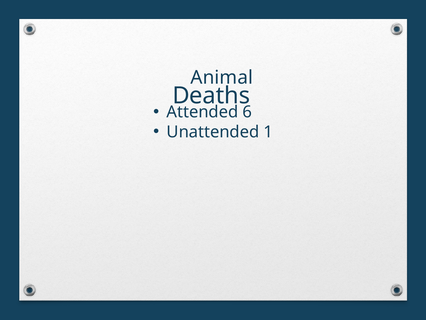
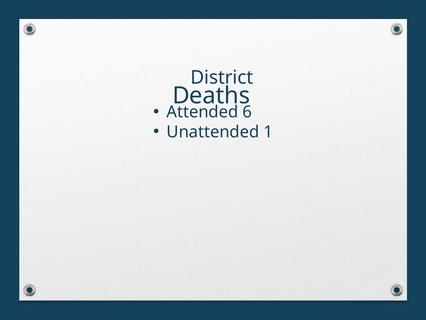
Animal: Animal -> District
